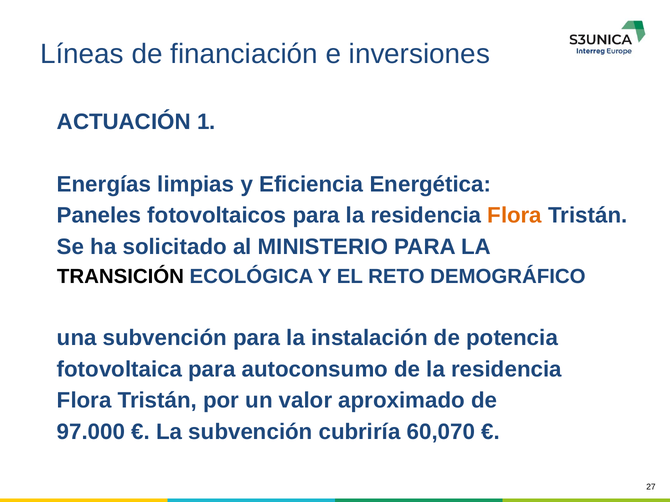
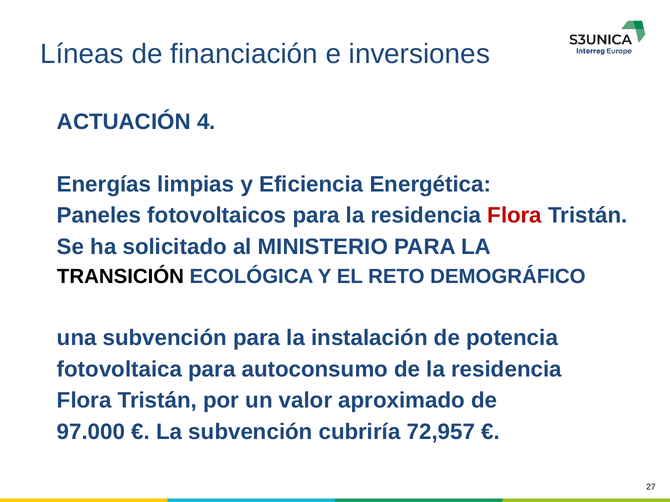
1: 1 -> 4
Flora at (515, 216) colour: orange -> red
60,070: 60,070 -> 72,957
